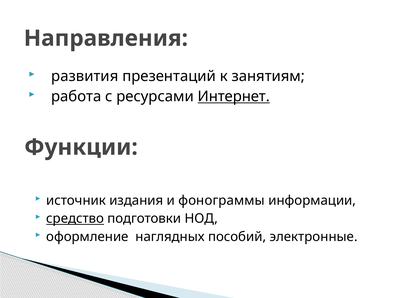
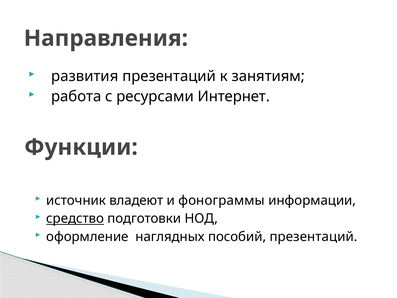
Интернет underline: present -> none
издания: издания -> владеют
пособий электронные: электронные -> презентаций
